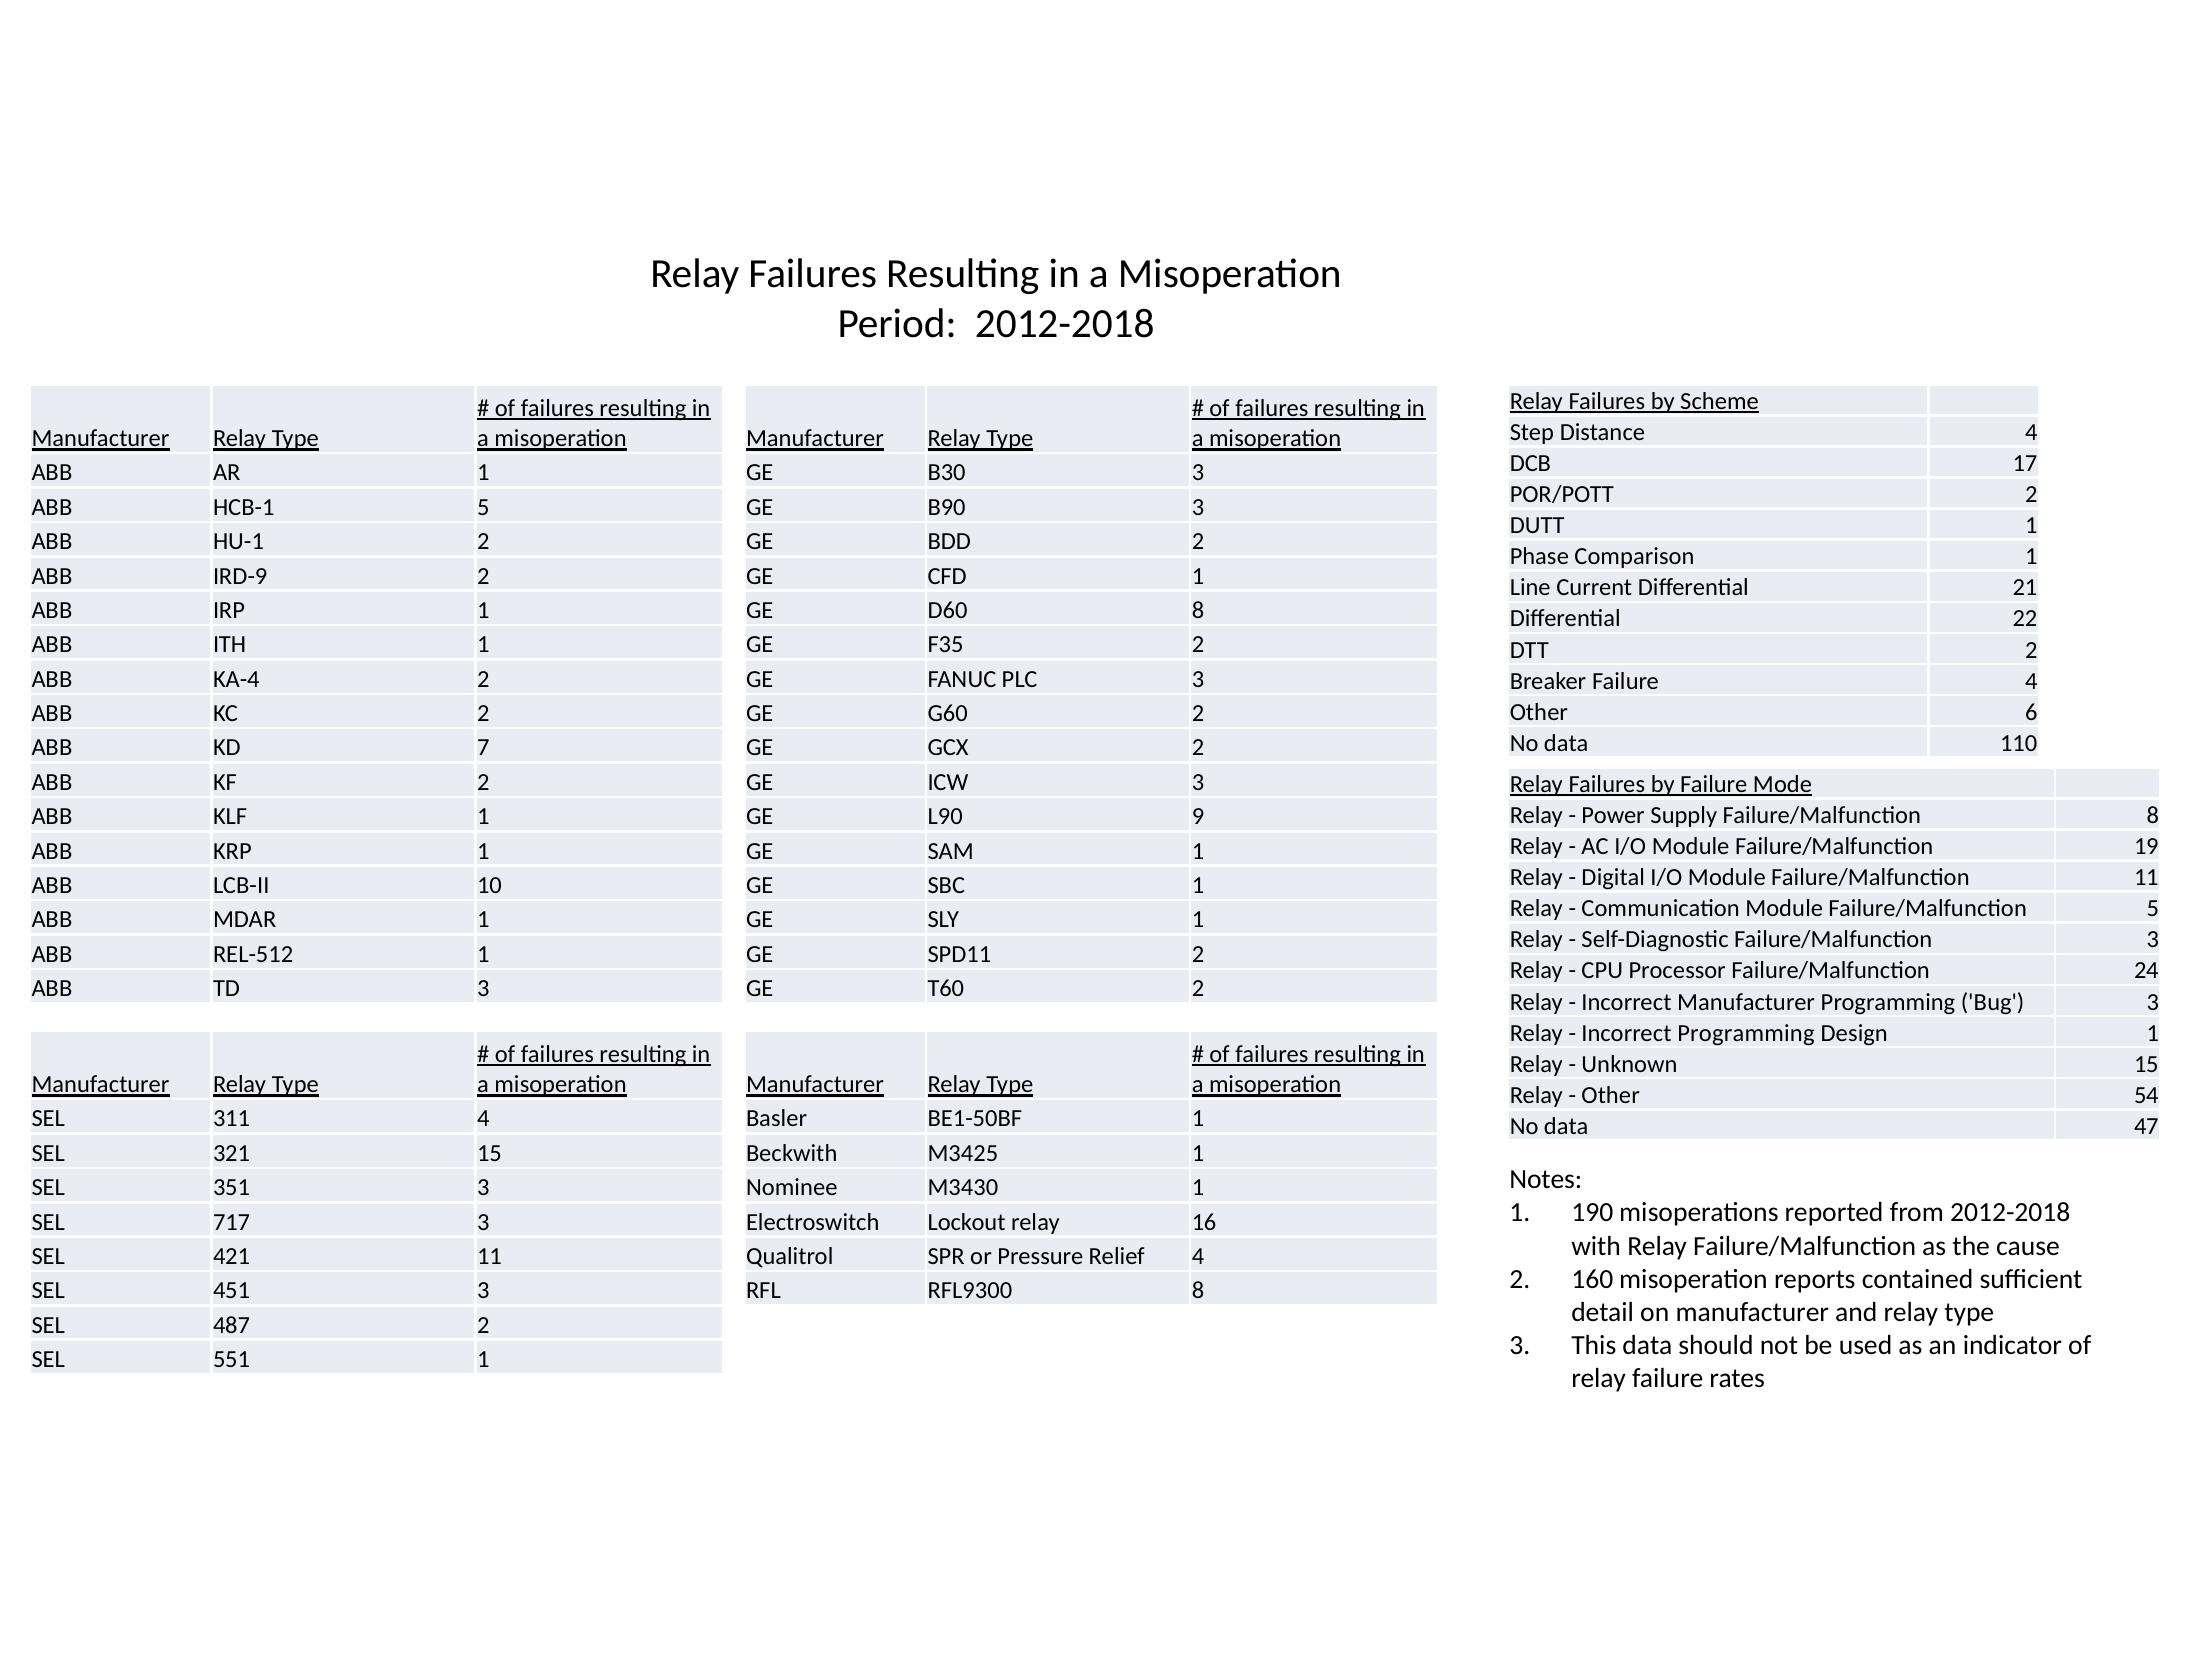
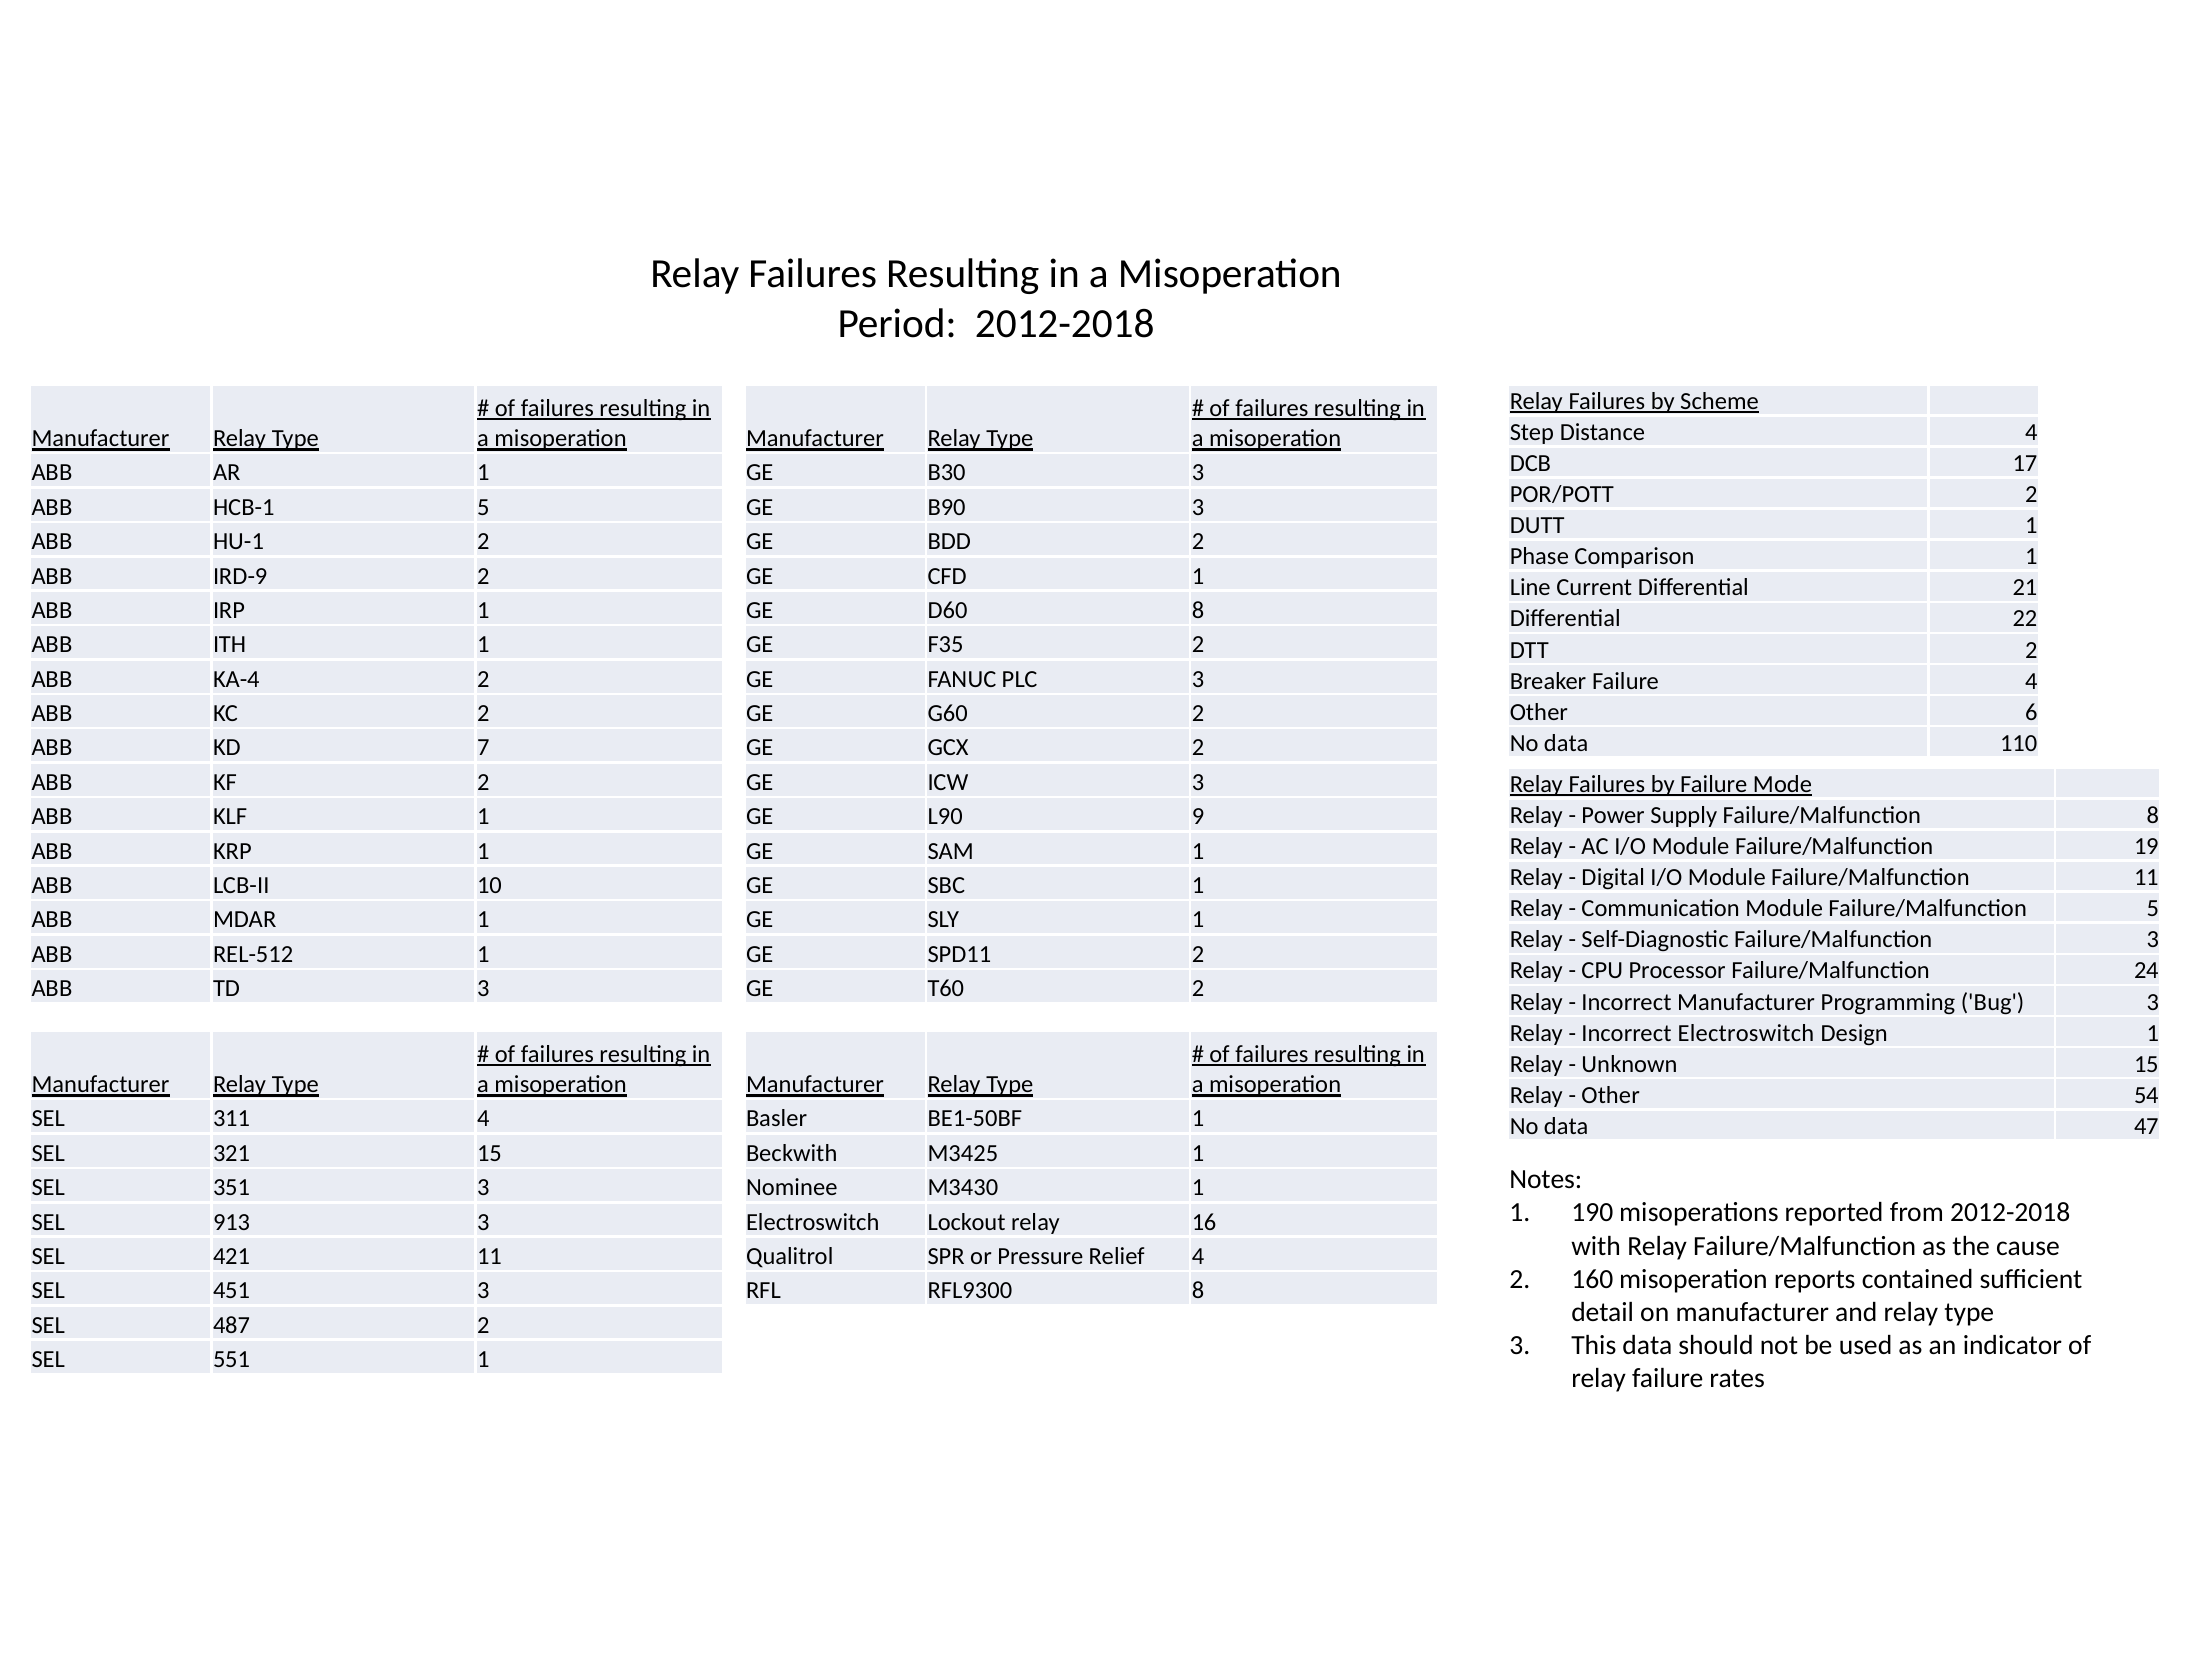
Incorrect Programming: Programming -> Electroswitch
717: 717 -> 913
